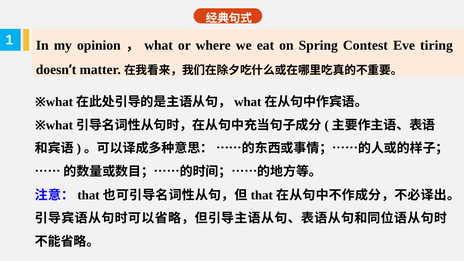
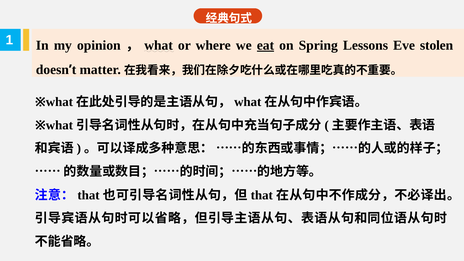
eat underline: none -> present
Contest: Contest -> Lessons
tiring: tiring -> stolen
